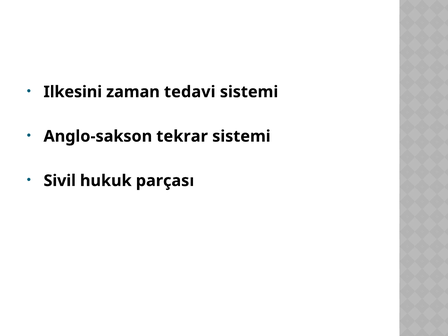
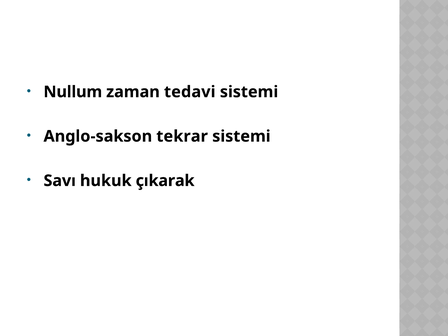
Ilkesini: Ilkesini -> Nullum
Sivil: Sivil -> Savı
parçası: parçası -> çıkarak
